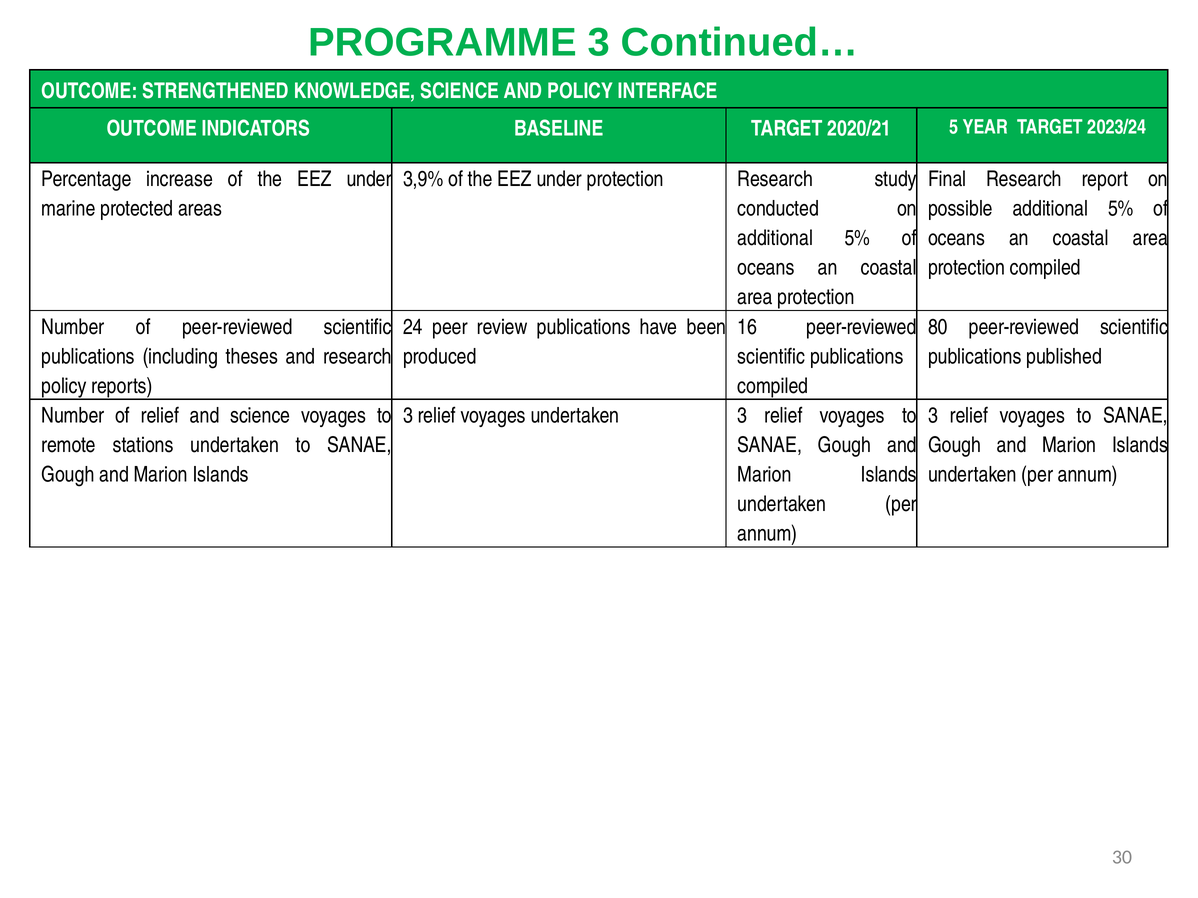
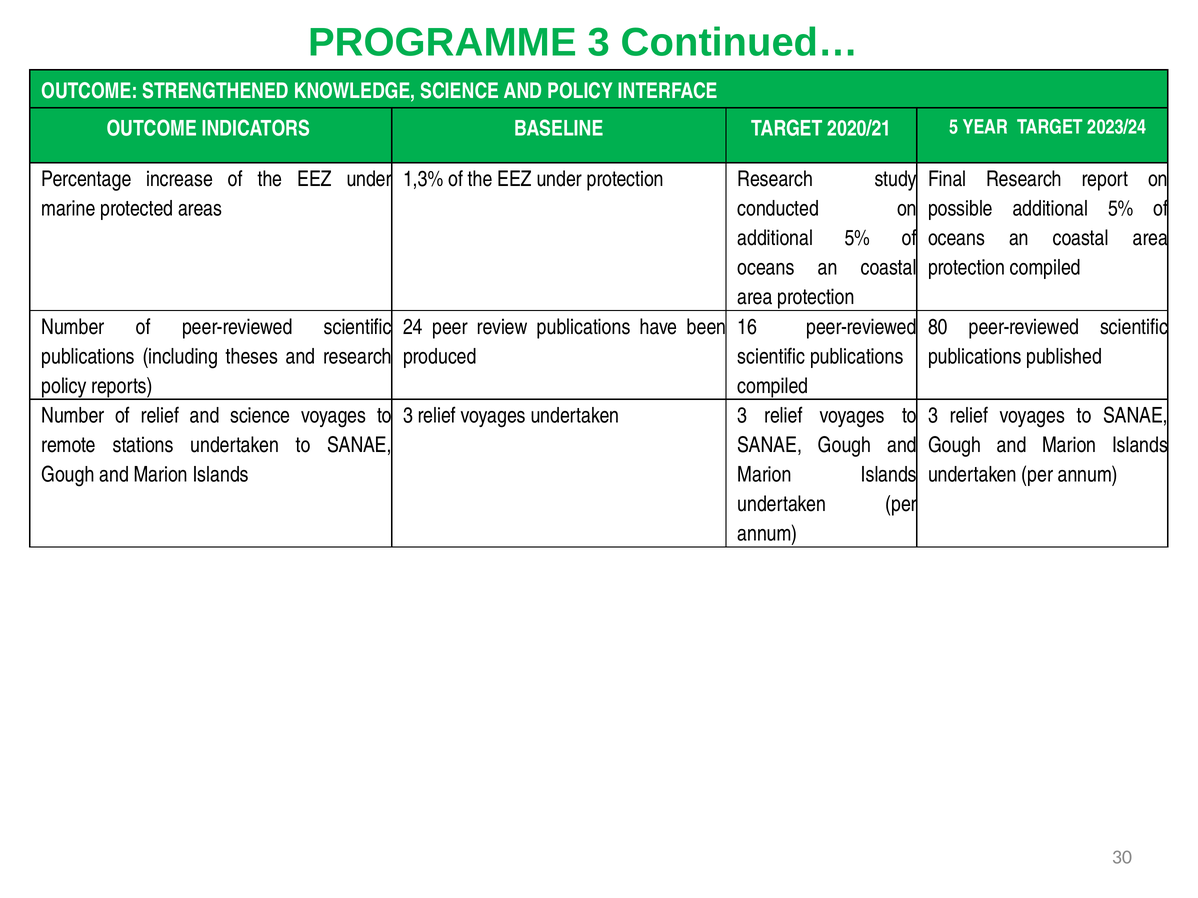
3,9%: 3,9% -> 1,3%
